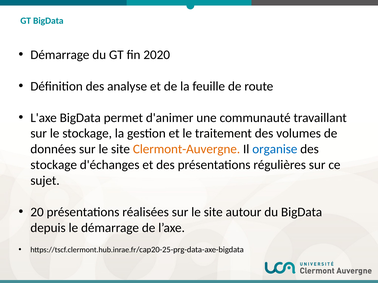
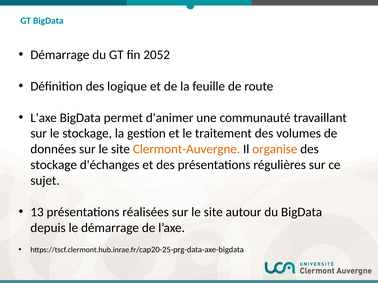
2020: 2020 -> 2052
analyse: analyse -> logique
organise colour: blue -> orange
20: 20 -> 13
